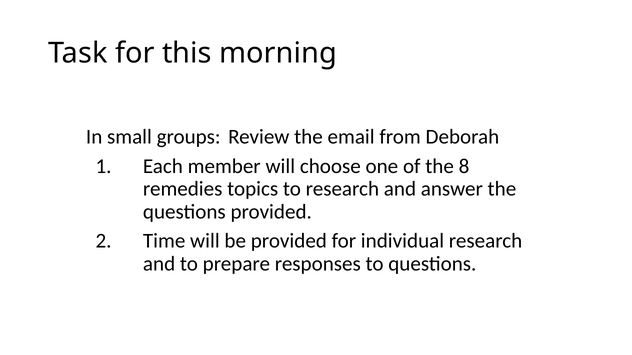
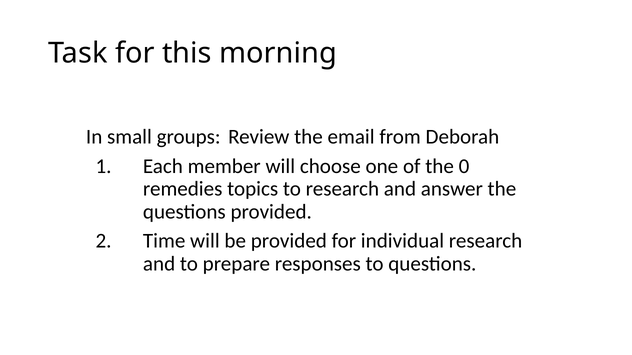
8: 8 -> 0
